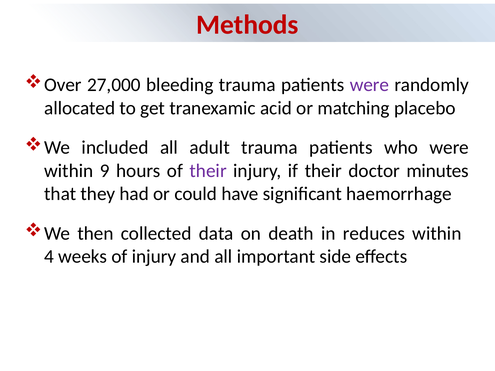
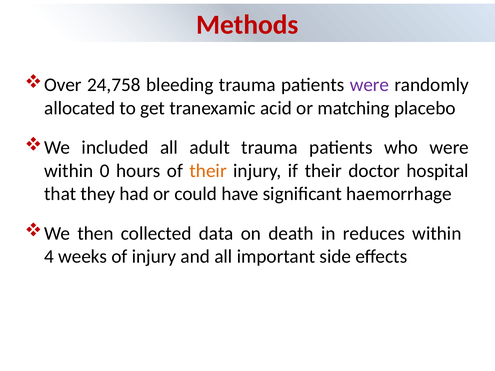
27,000: 27,000 -> 24,758
9: 9 -> 0
their at (208, 171) colour: purple -> orange
minutes: minutes -> hospital
